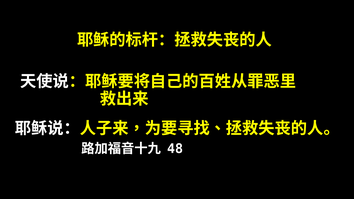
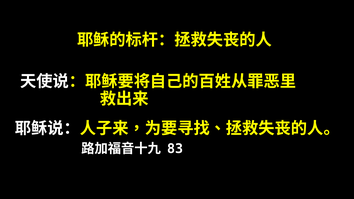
48: 48 -> 83
